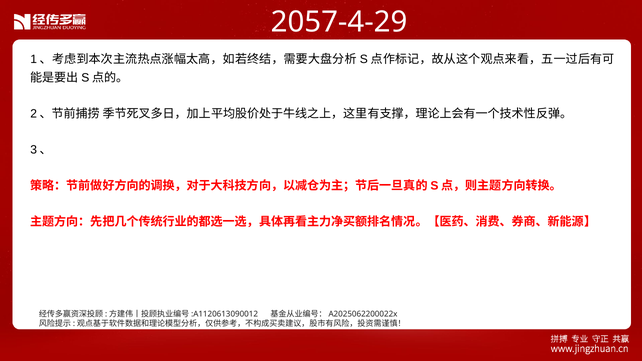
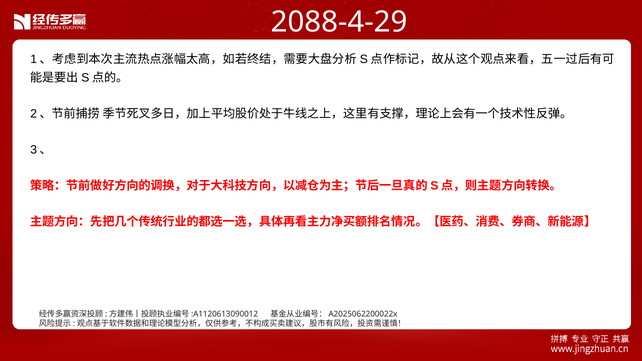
2057-4-29: 2057-4-29 -> 2088-4-29
